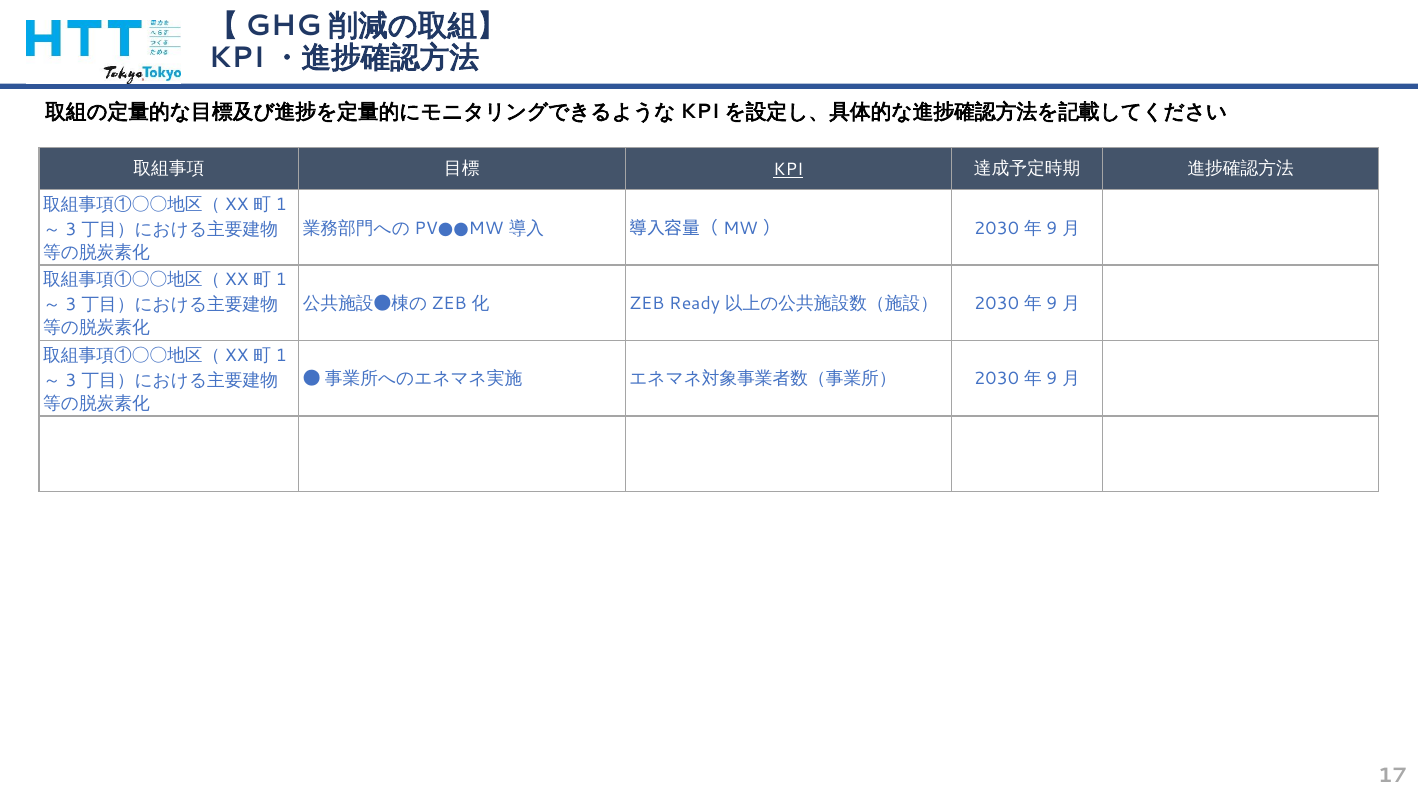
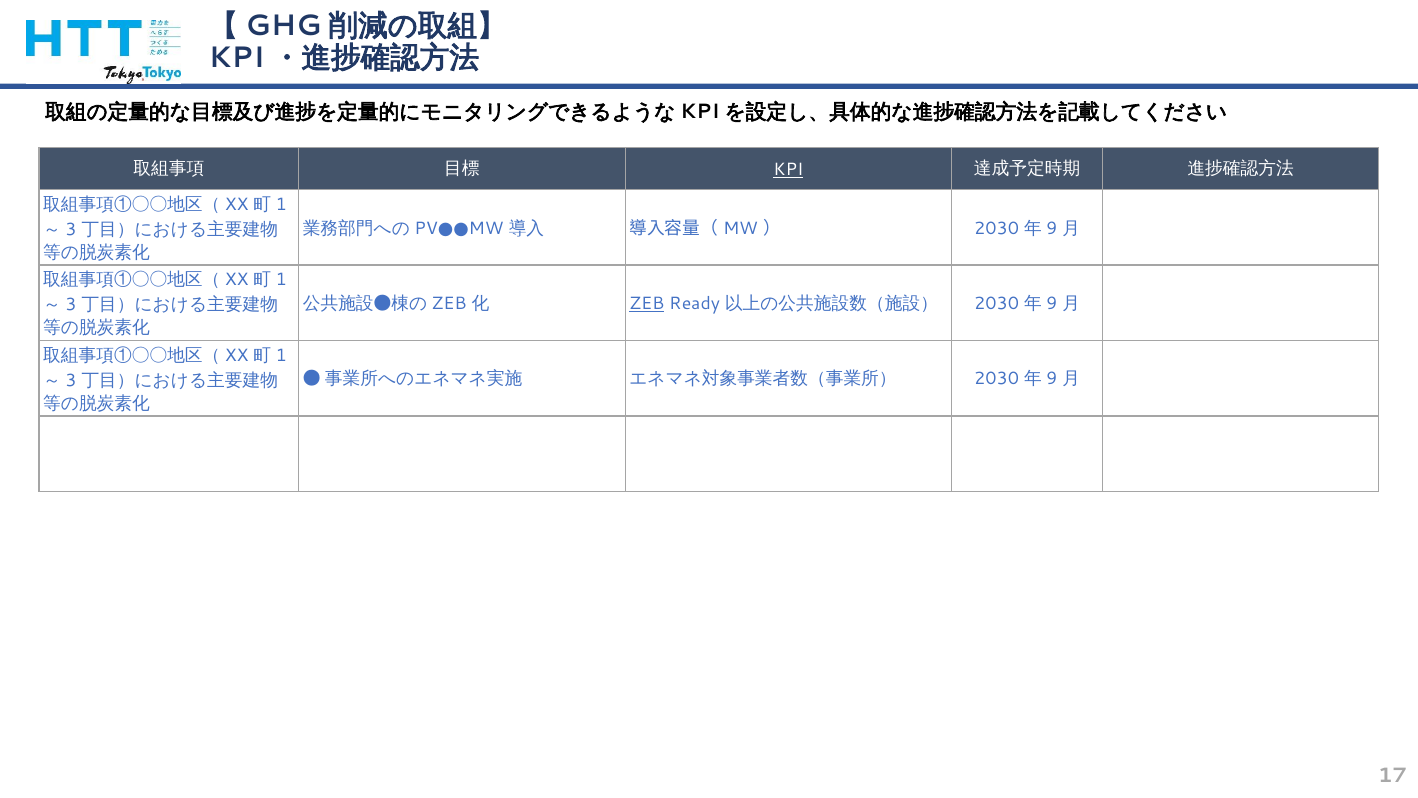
ZEB underline: none -> present
